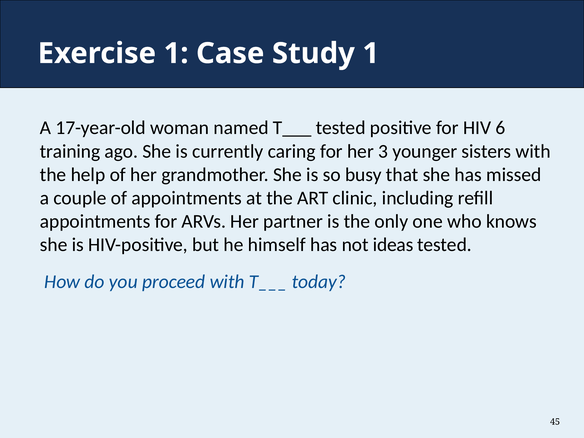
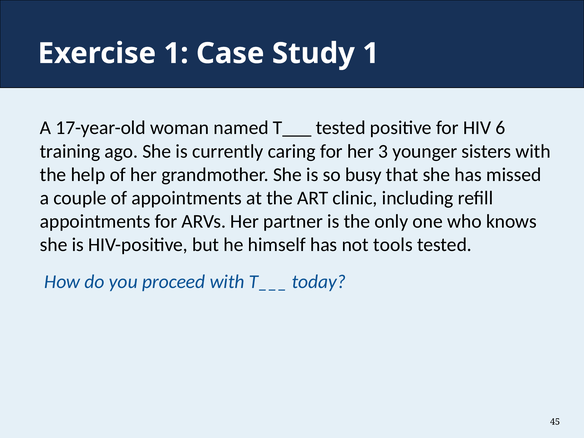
ideas: ideas -> tools
